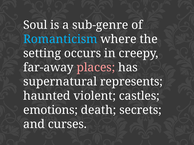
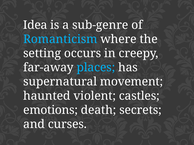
Soul: Soul -> Idea
places colour: pink -> light blue
represents: represents -> movement
